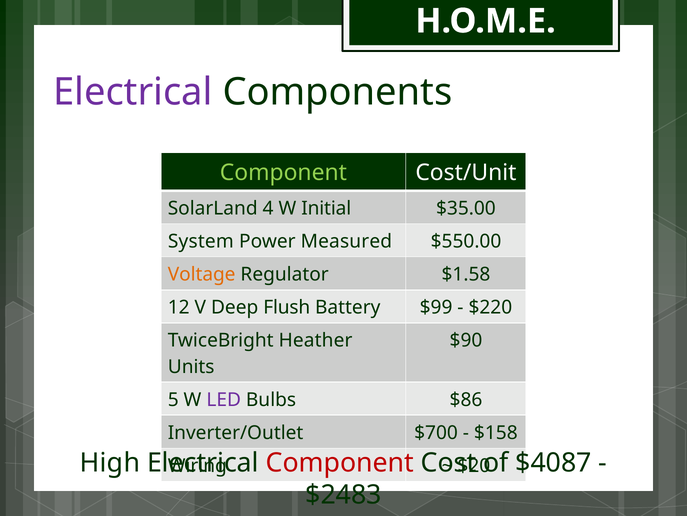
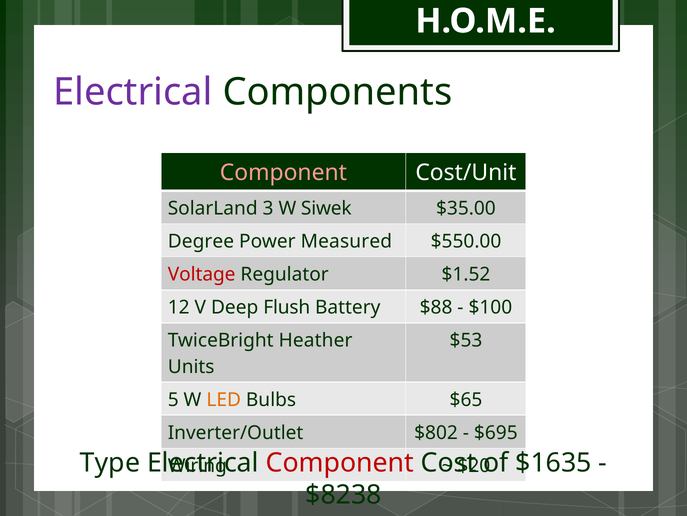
Component at (283, 173) colour: light green -> pink
4: 4 -> 3
Initial: Initial -> Siwek
System: System -> Degree
Voltage colour: orange -> red
$1.58: $1.58 -> $1.52
$99: $99 -> $88
$220: $220 -> $100
$90: $90 -> $53
LED colour: purple -> orange
$86: $86 -> $65
$700: $700 -> $802
$158: $158 -> $695
High: High -> Type
$4087: $4087 -> $1635
$2483: $2483 -> $8238
